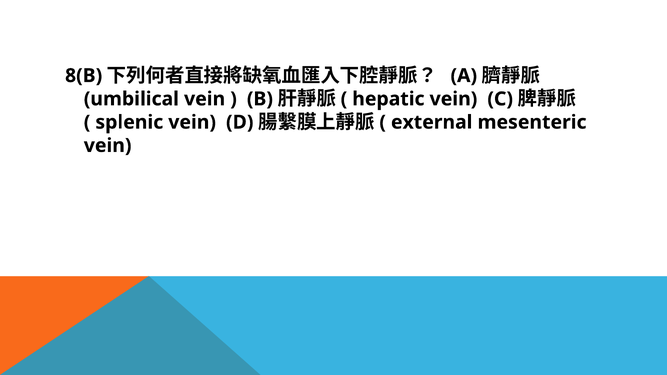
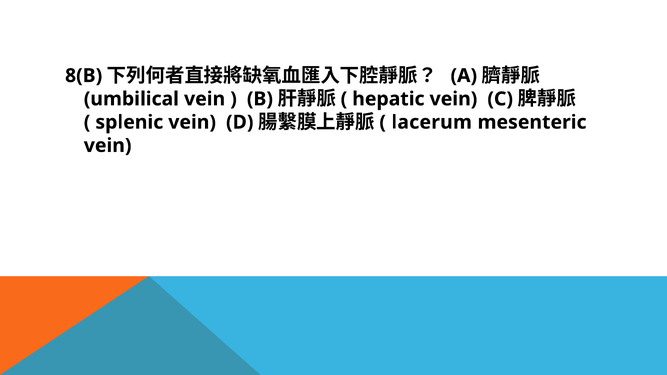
external: external -> lacerum
